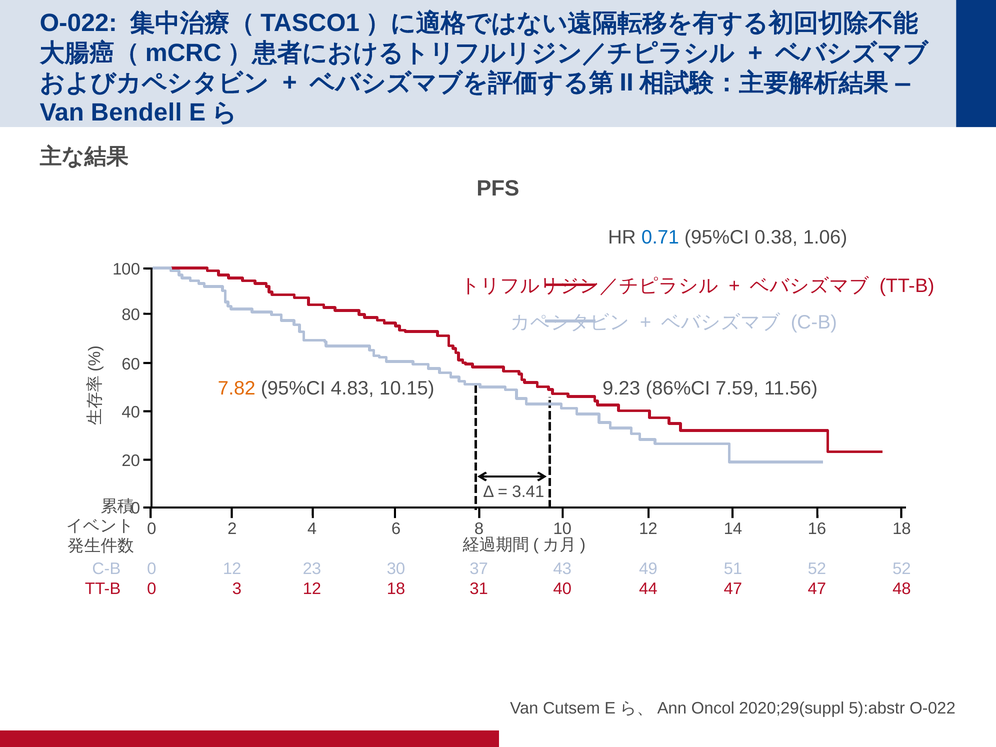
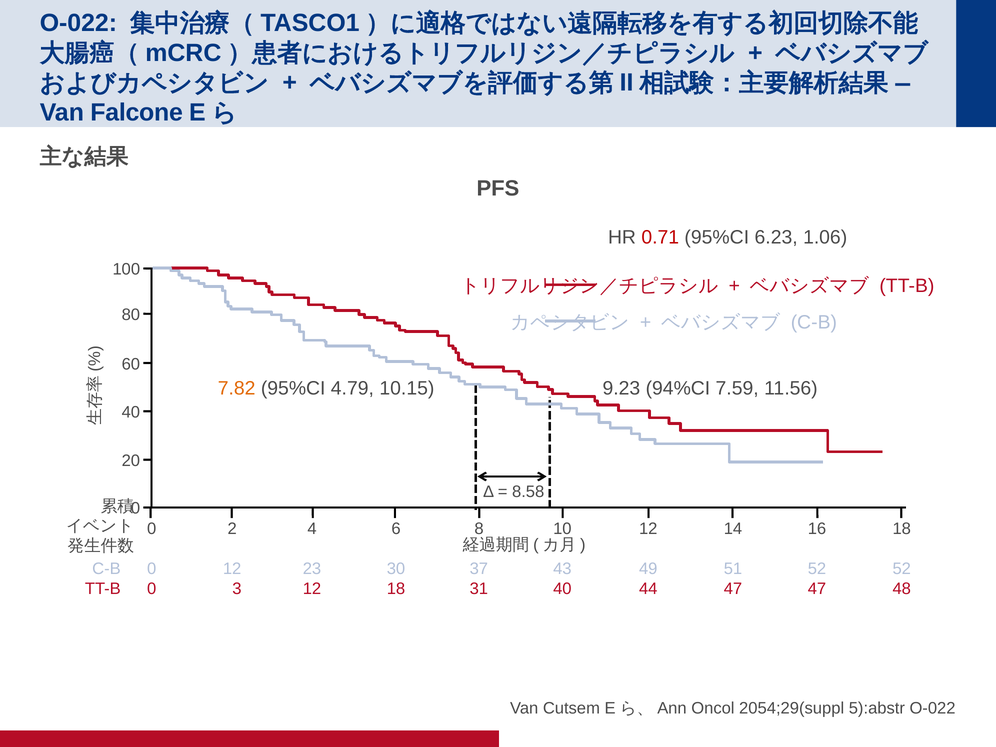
Bendell: Bendell -> Falcone
0.71 colour: blue -> red
0.38: 0.38 -> 6.23
4.83: 4.83 -> 4.79
86%CI: 86%CI -> 94%CI
3.41: 3.41 -> 8.58
2020;29(suppl: 2020;29(suppl -> 2054;29(suppl
